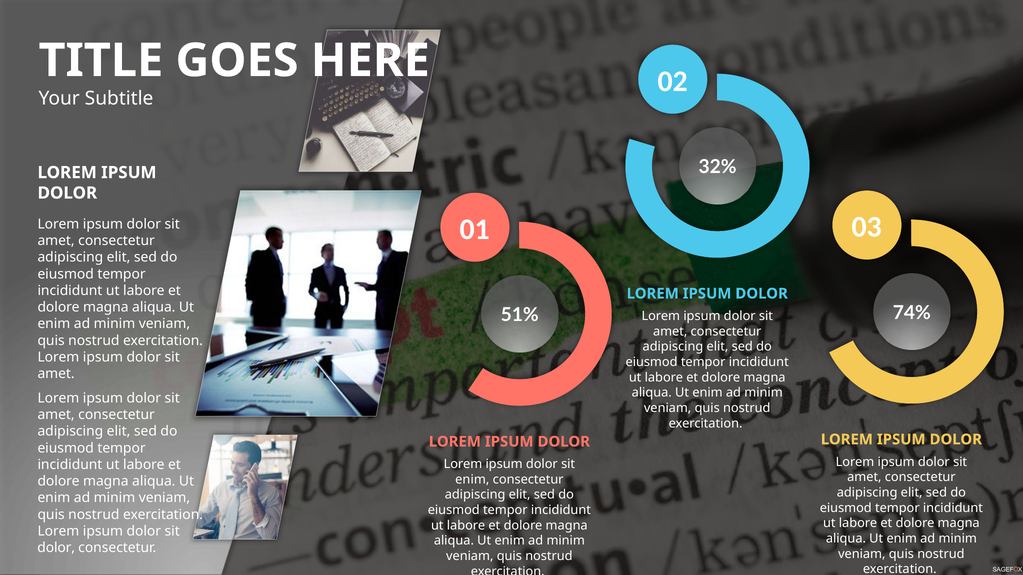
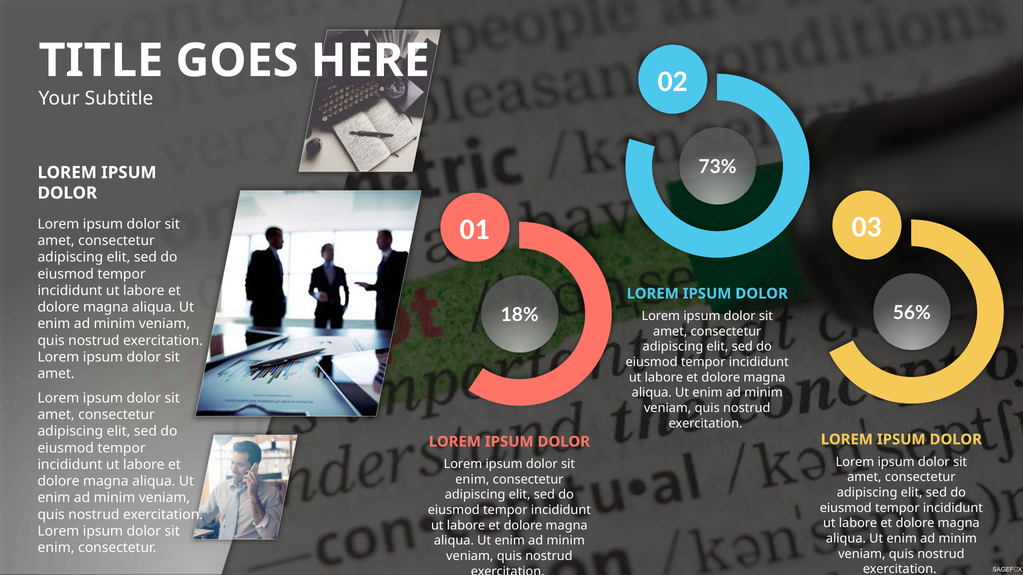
32%: 32% -> 73%
74%: 74% -> 56%
51%: 51% -> 18%
dolor at (56, 548): dolor -> enim
